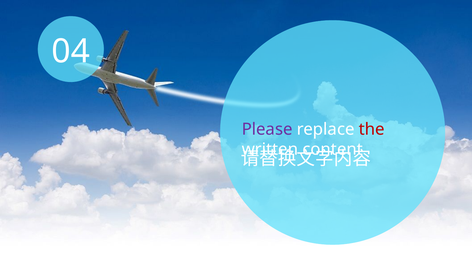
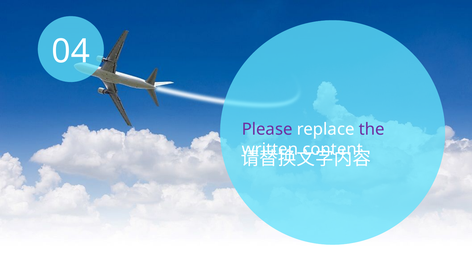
the colour: red -> purple
